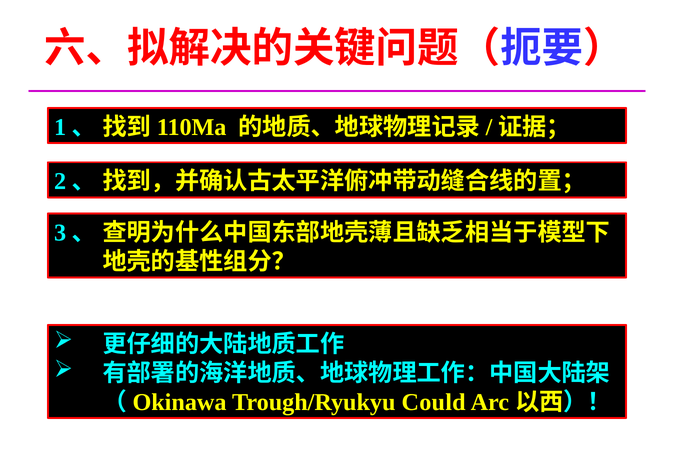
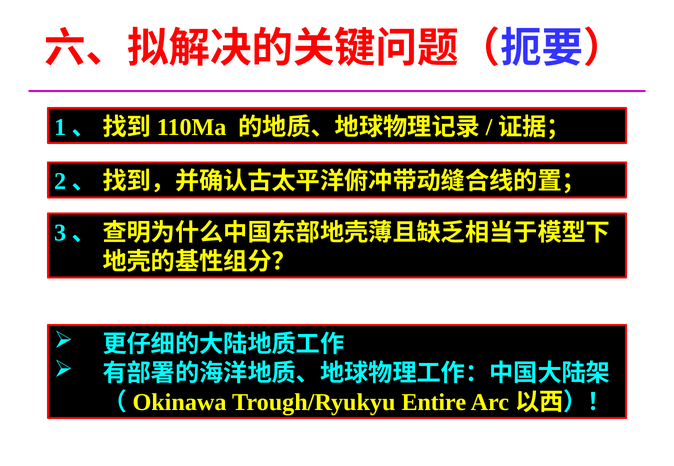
Could: Could -> Entire
